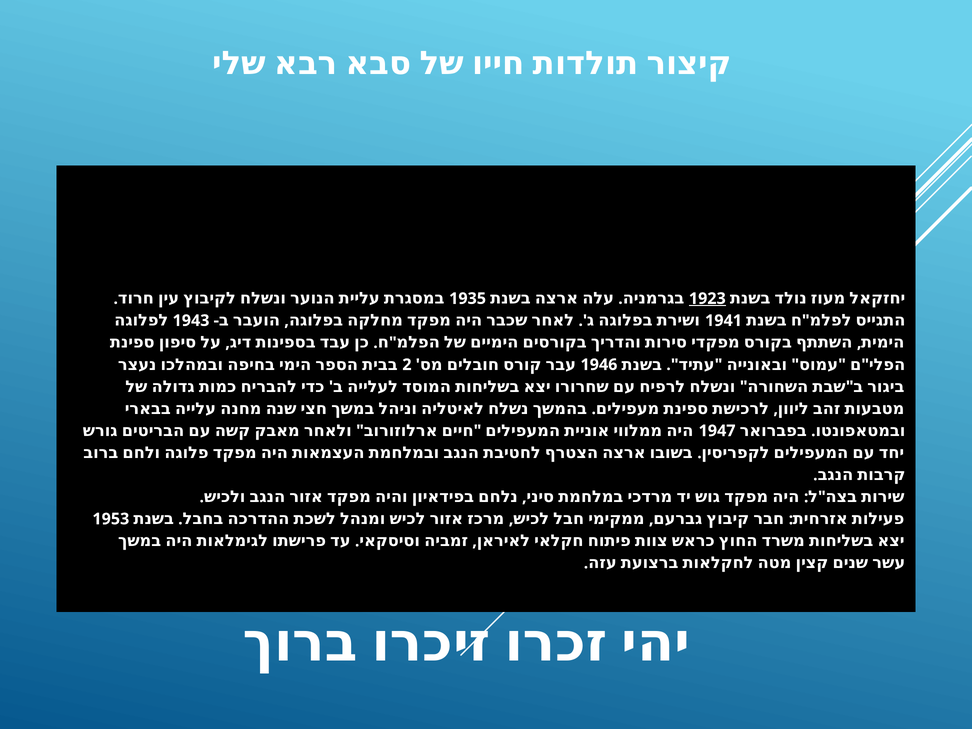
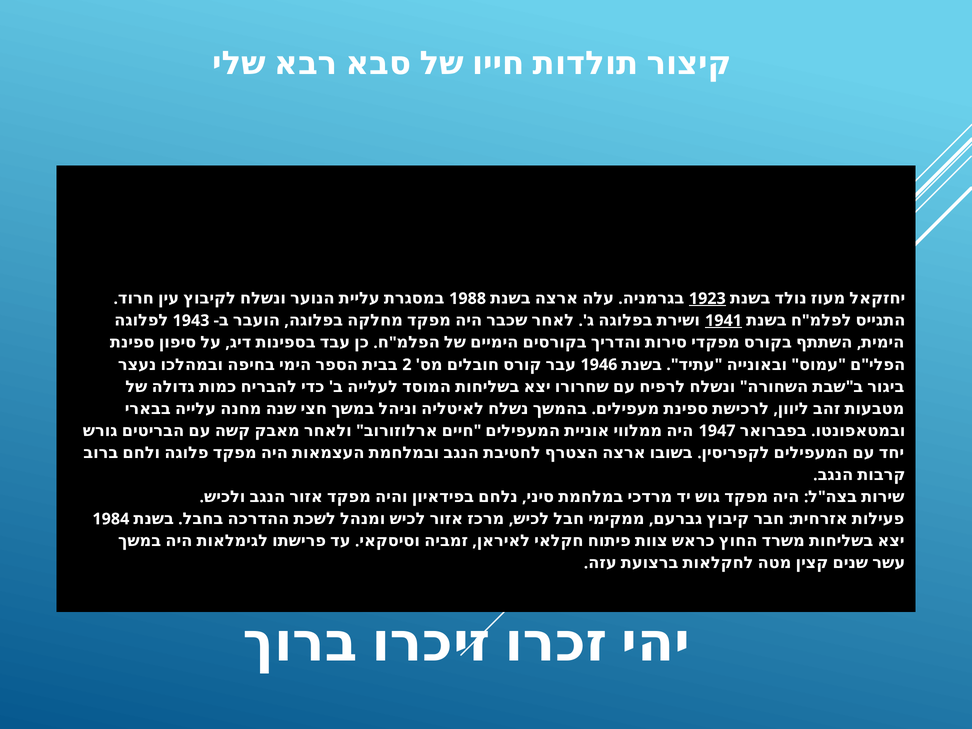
1935: 1935 -> 1988
1941 underline: none -> present
1953: 1953 -> 1984
